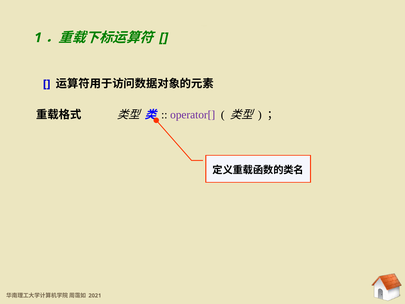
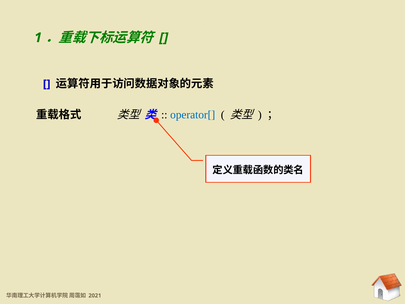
operator[ colour: purple -> blue
